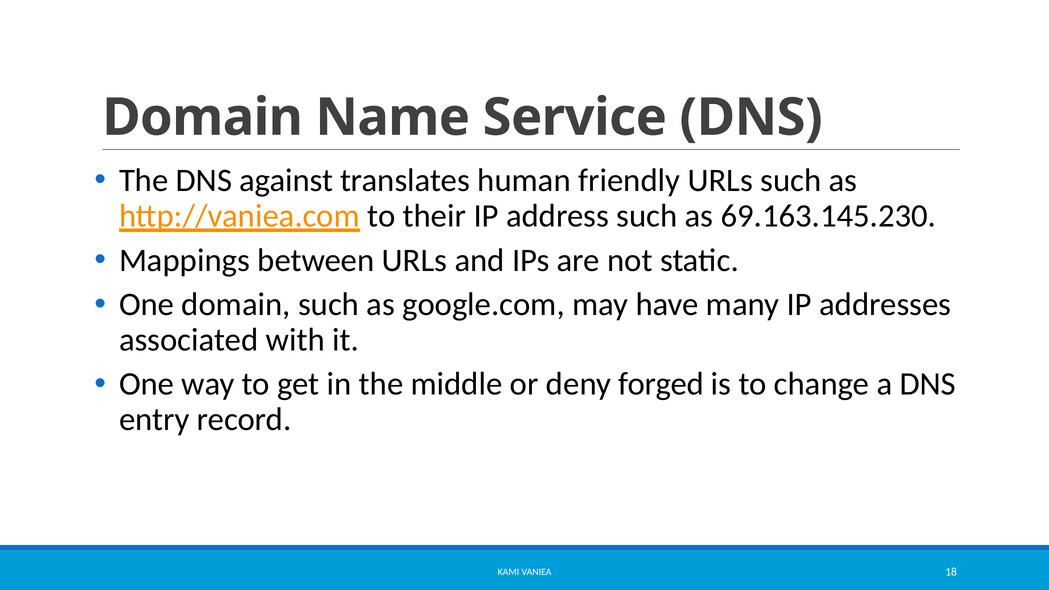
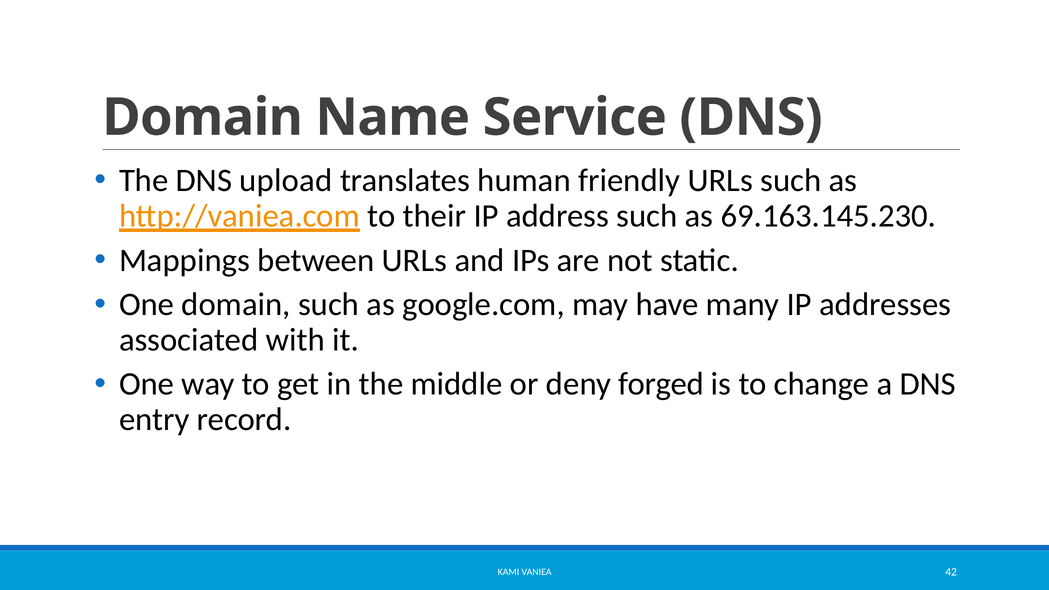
against: against -> upload
18: 18 -> 42
